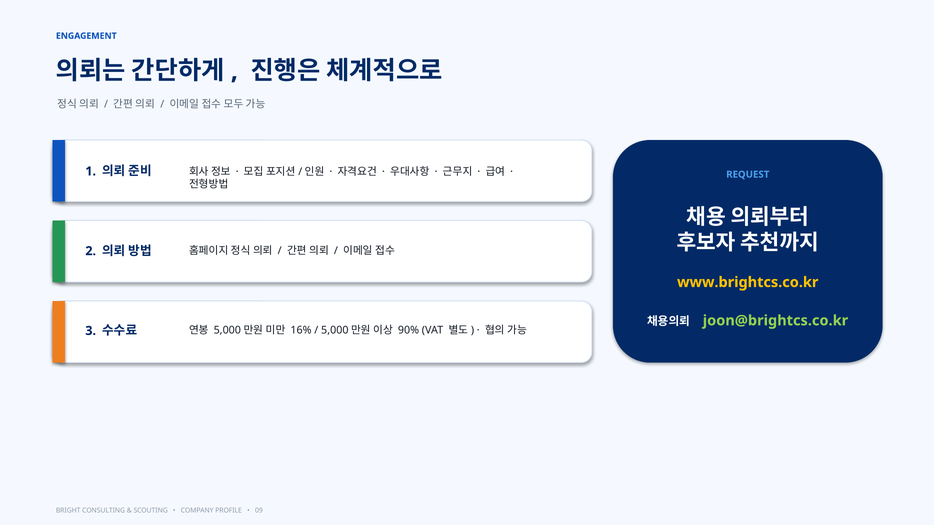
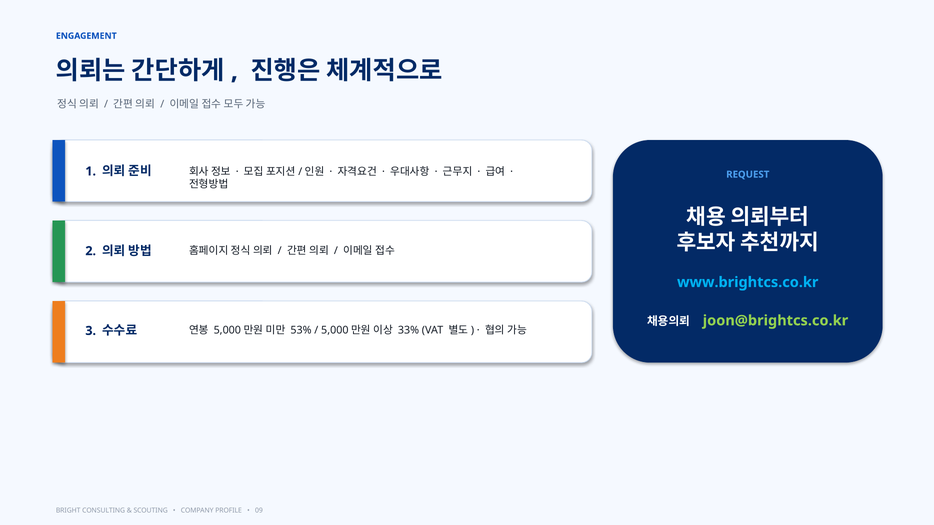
www.brightcs.co.kr colour: yellow -> light blue
16%: 16% -> 53%
90%: 90% -> 33%
